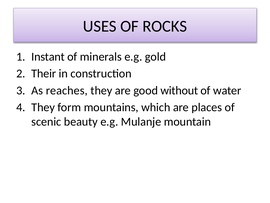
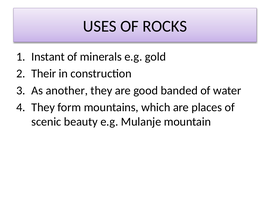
reaches: reaches -> another
without: without -> banded
